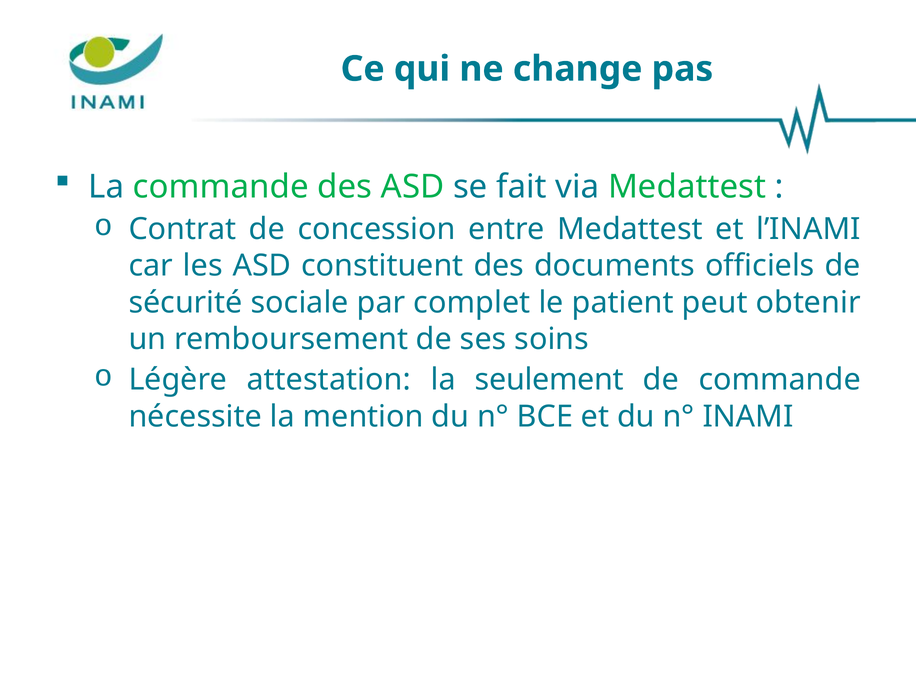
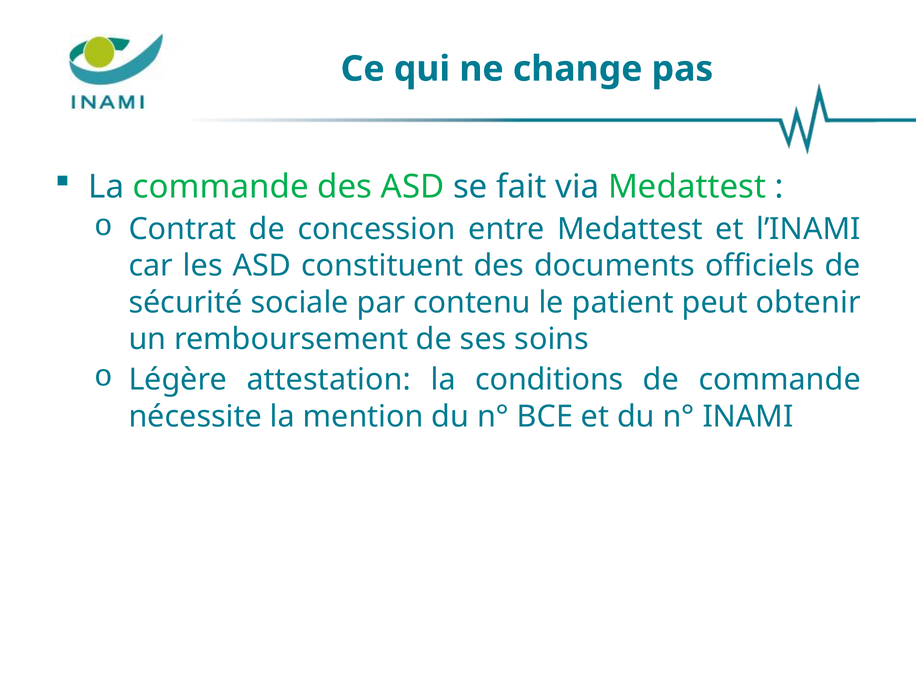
complet: complet -> contenu
seulement: seulement -> conditions
